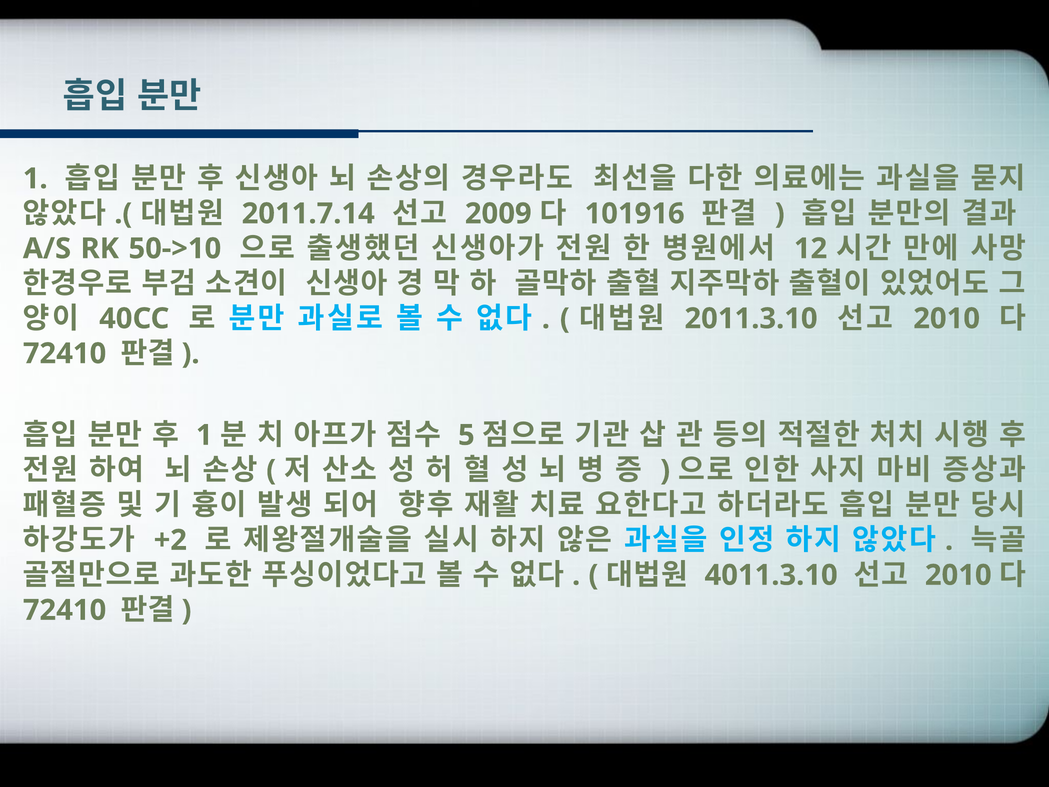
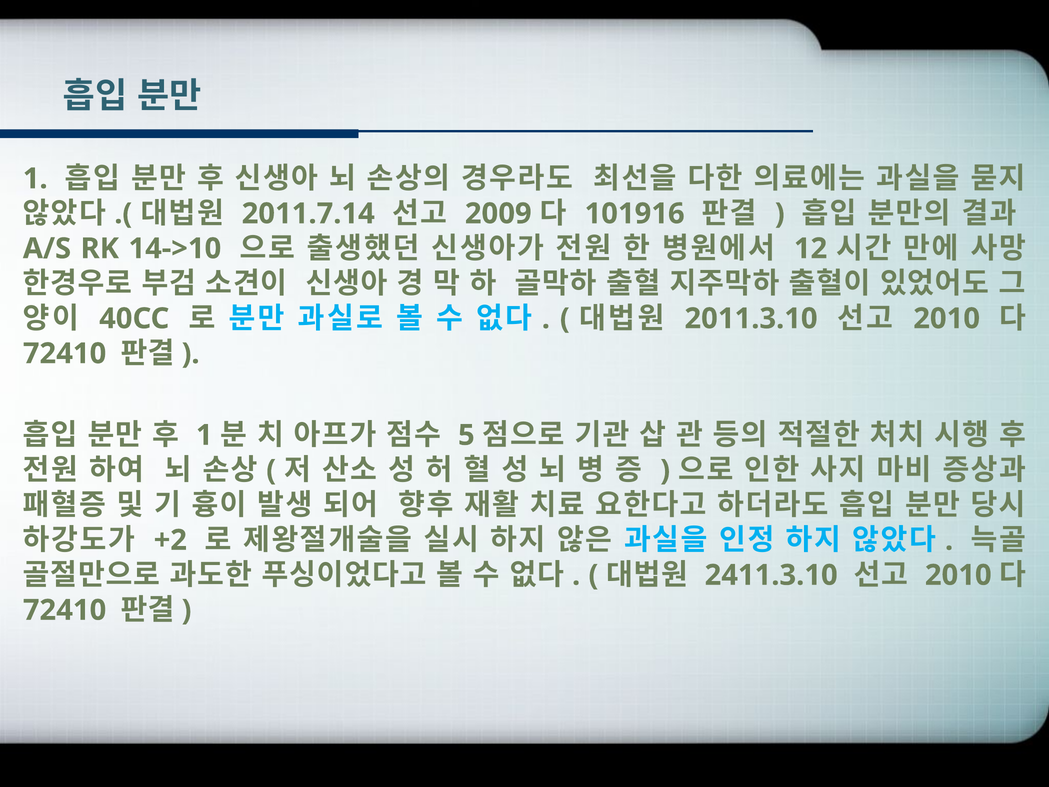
50->10: 50->10 -> 14->10
4011.3.10: 4011.3.10 -> 2411.3.10
